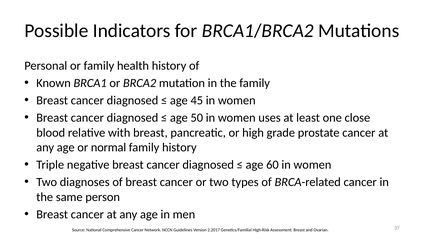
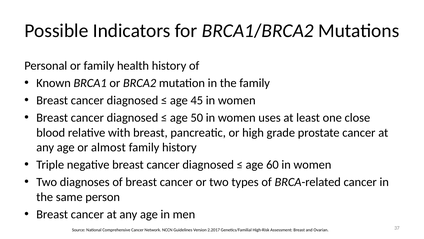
normal: normal -> almost
